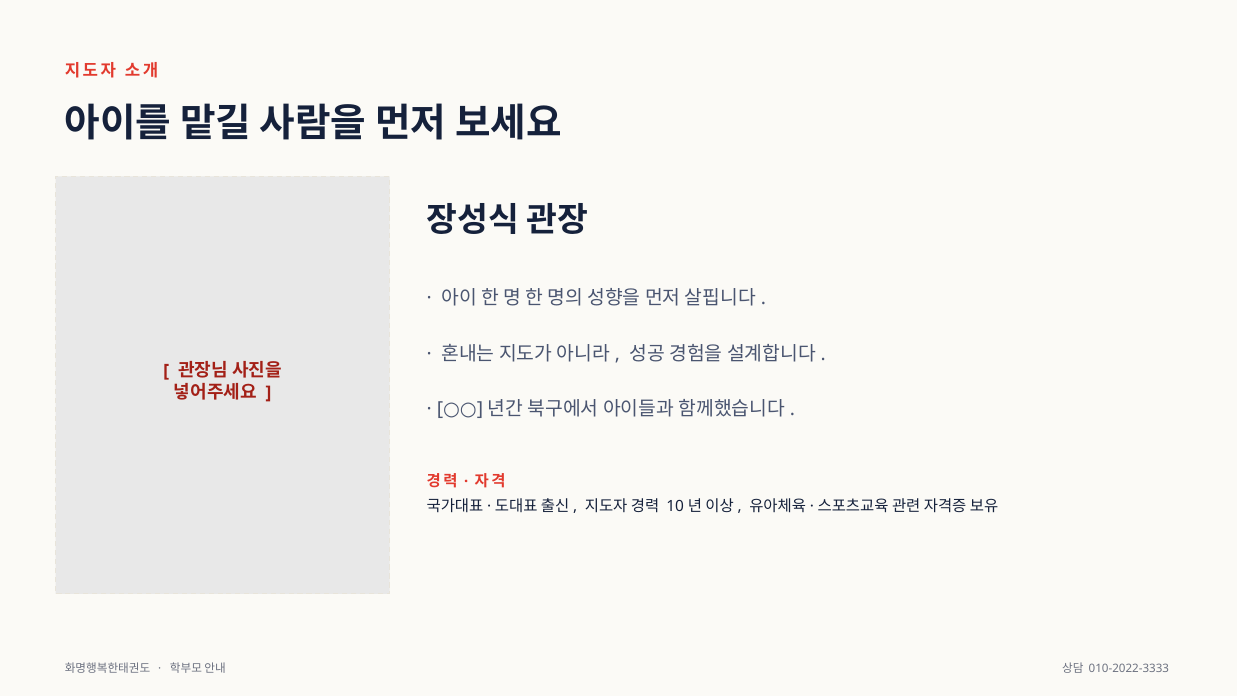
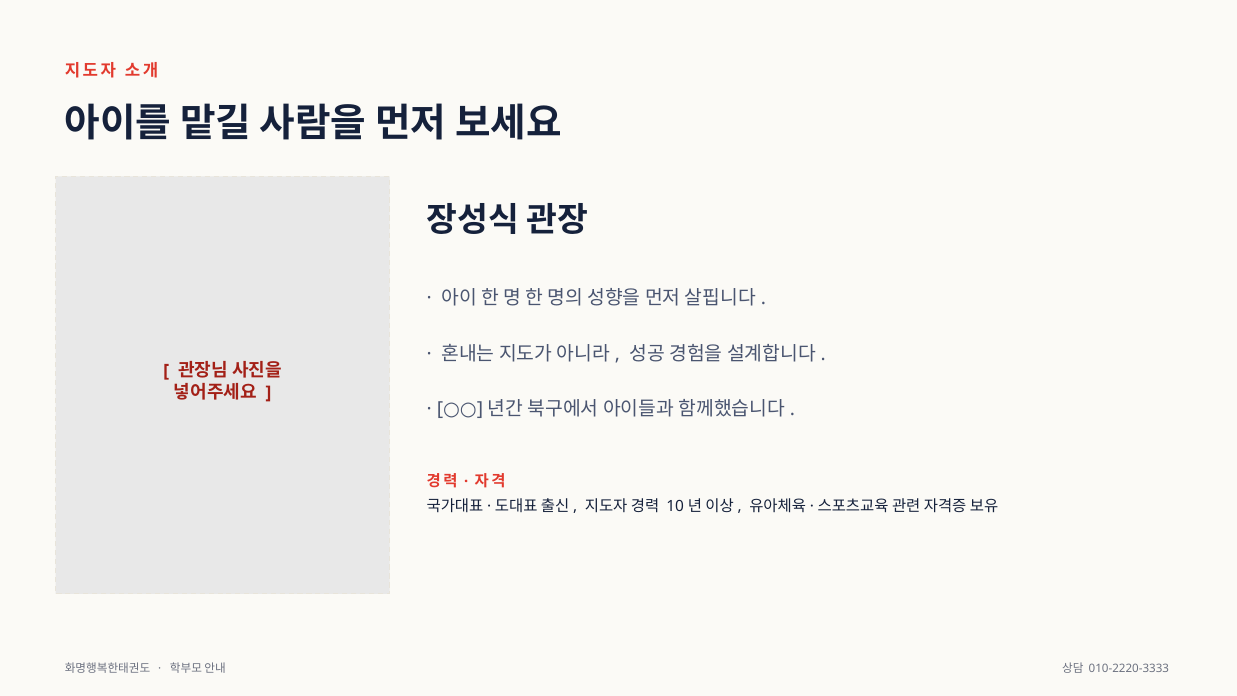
010-2022-3333: 010-2022-3333 -> 010-2220-3333
